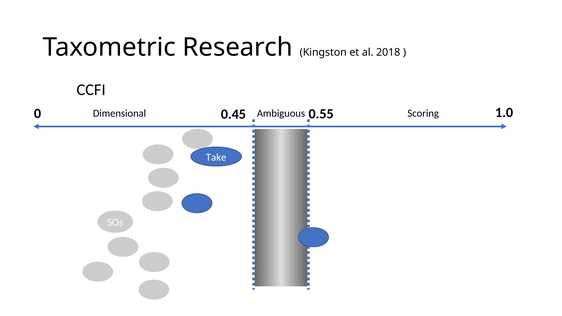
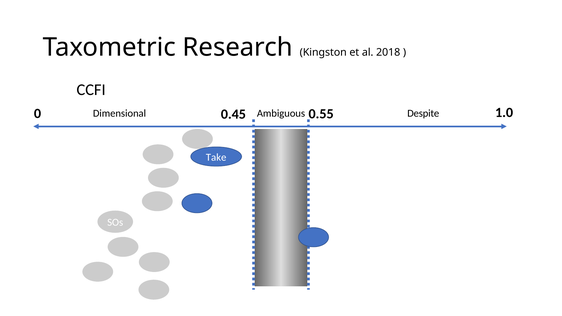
Scoring: Scoring -> Despite
